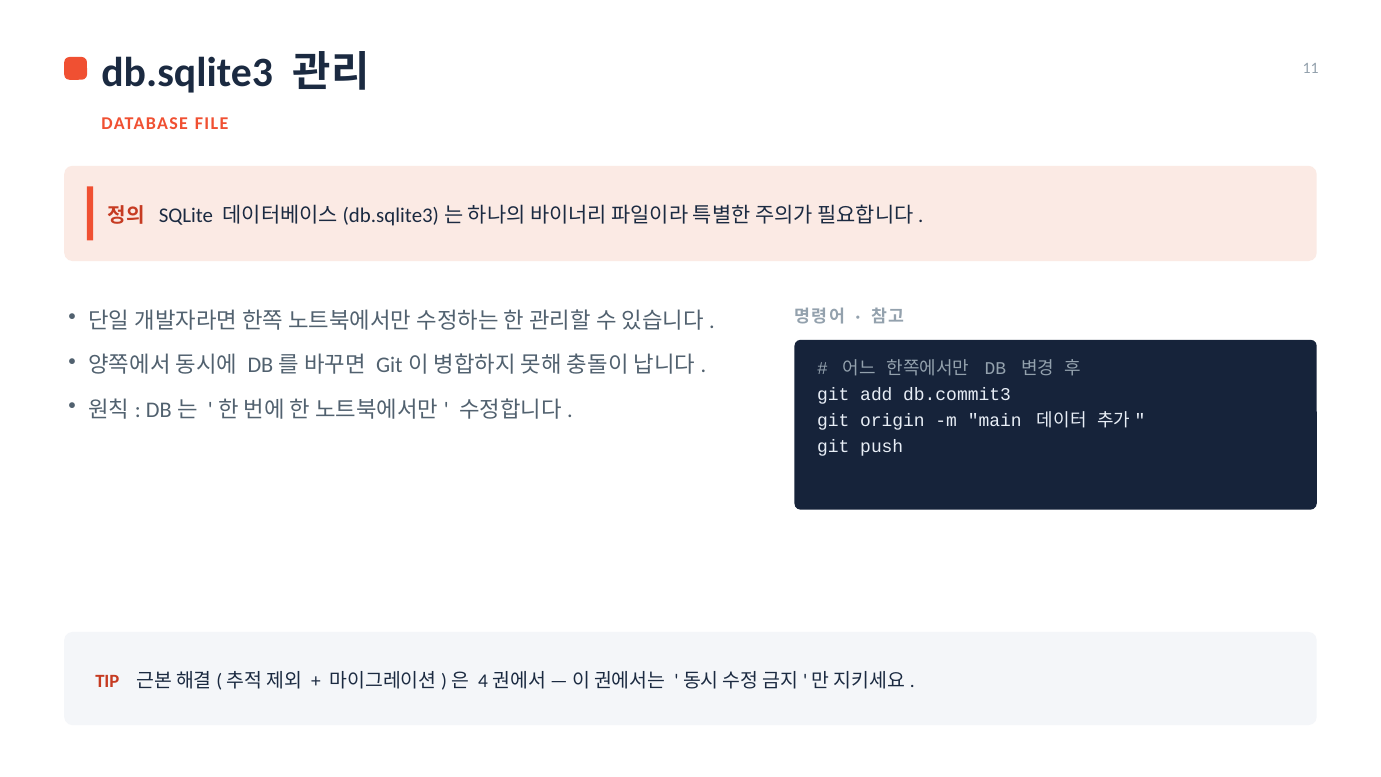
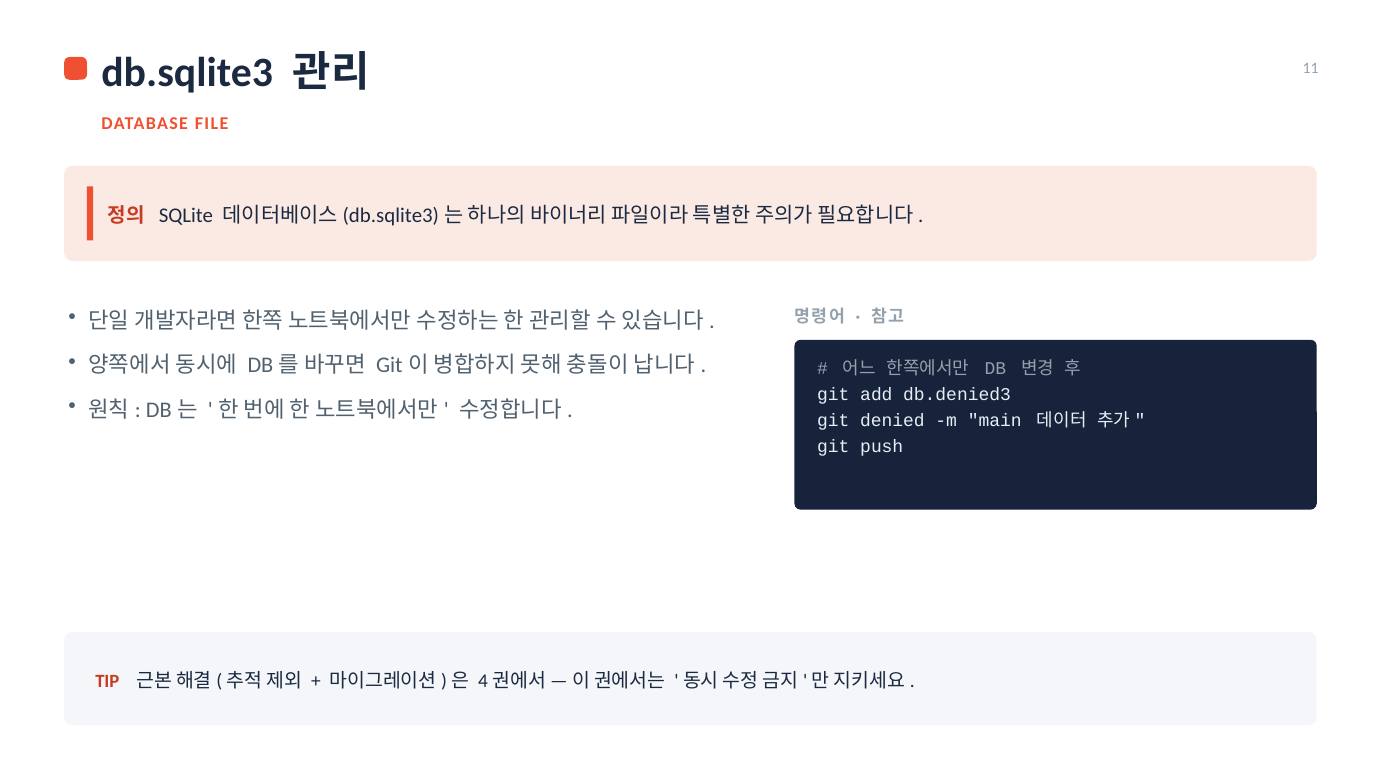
db.commit3: db.commit3 -> db.denied3
origin: origin -> denied
